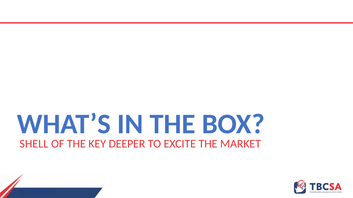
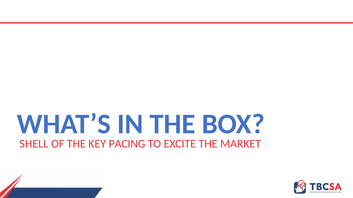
DEEPER: DEEPER -> PACING
